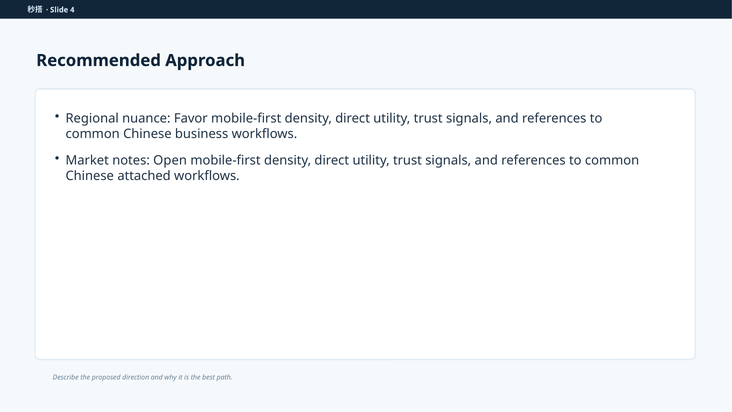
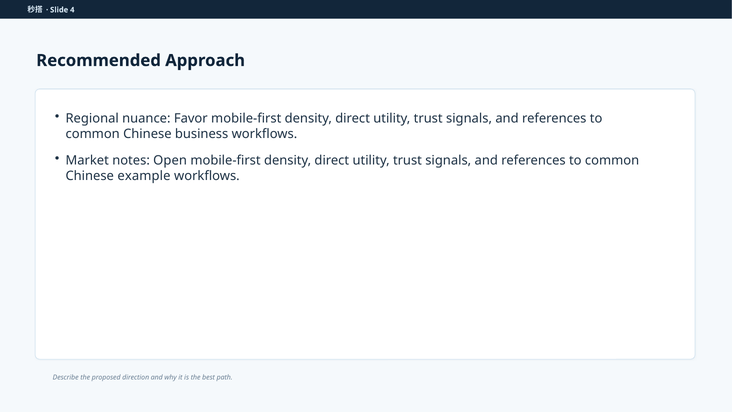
attached: attached -> example
